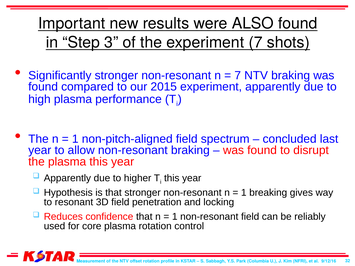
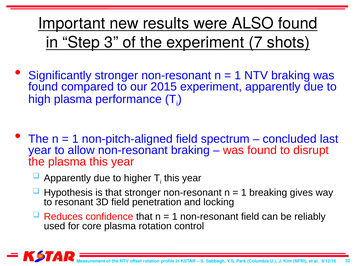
7 at (238, 75): 7 -> 1
